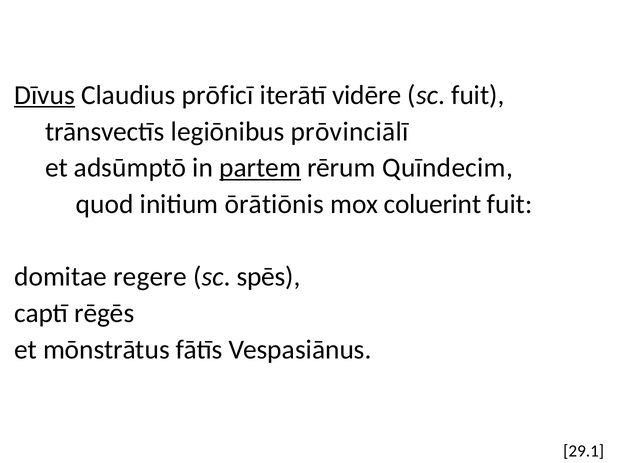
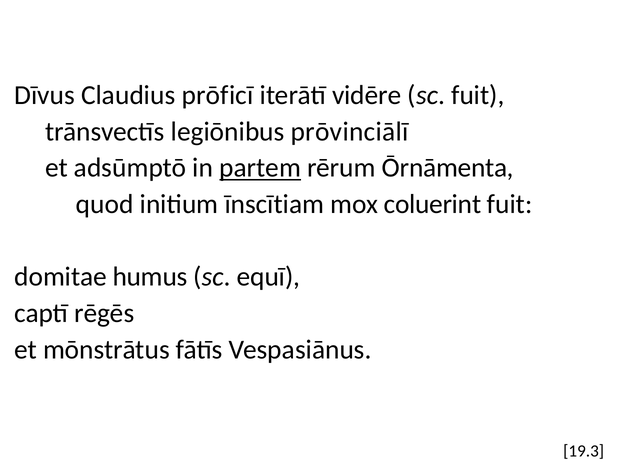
Dīvus underline: present -> none
Quīndecim: Quīndecim -> Ōrnāmenta
ōrātiōnis: ōrātiōnis -> īnscītiam
regere: regere -> humus
spēs: spēs -> equī
29.1: 29.1 -> 19.3
